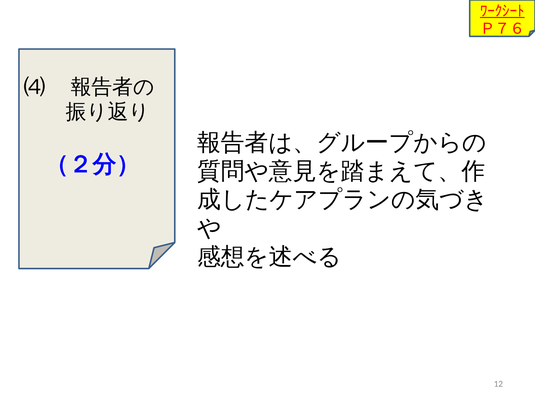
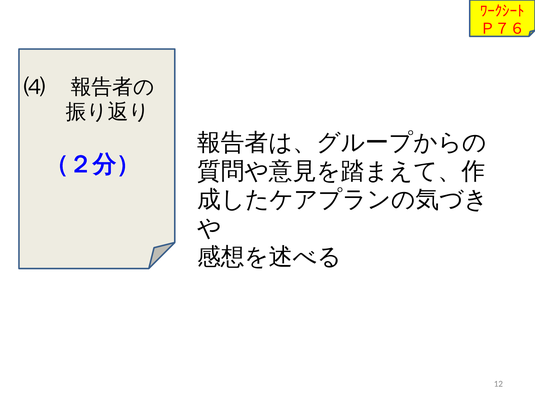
ﾜｰｸｼｰﾄ underline: present -> none
